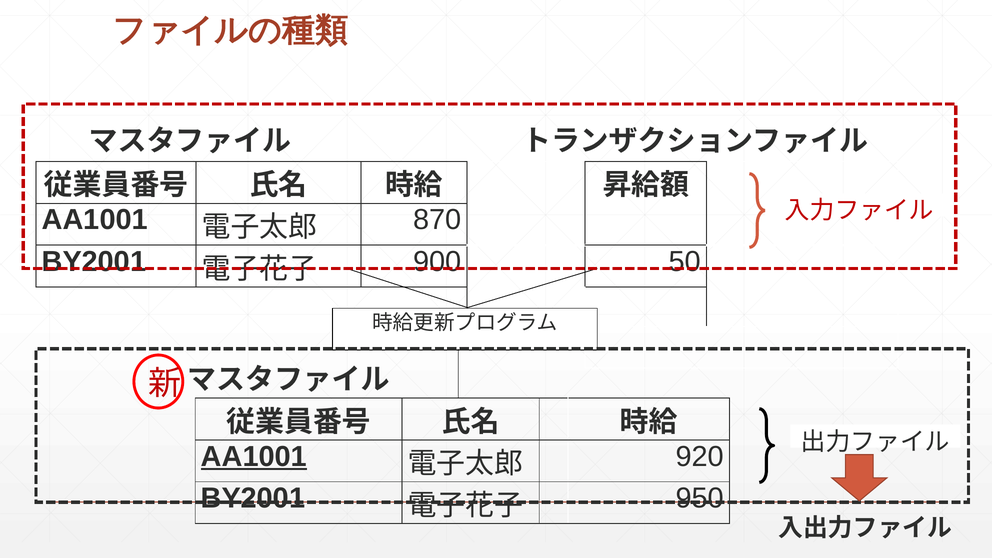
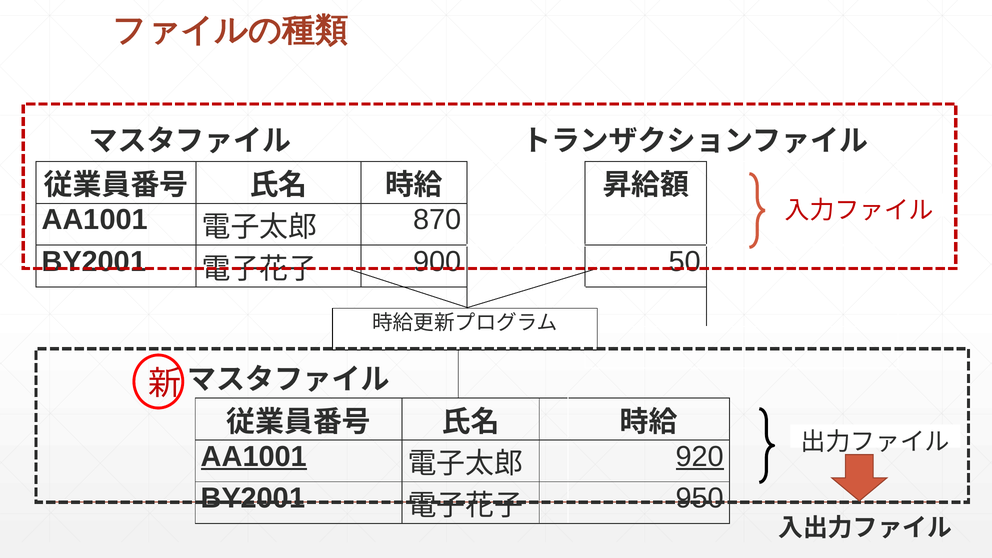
920 underline: none -> present
